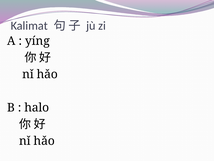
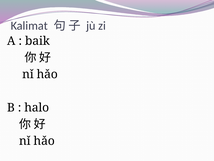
yíng: yíng -> baik
